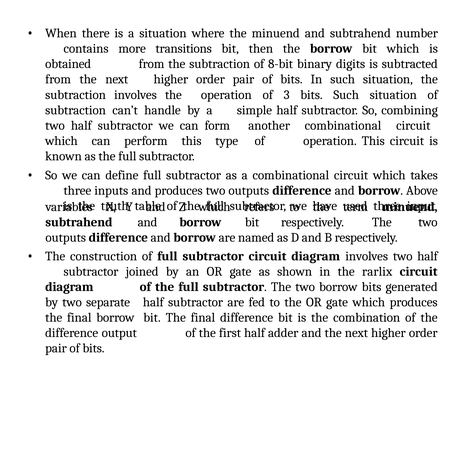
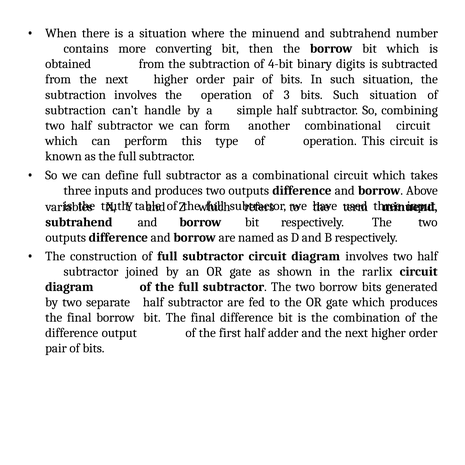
transitions: transitions -> converting
8-bit: 8-bit -> 4-bit
